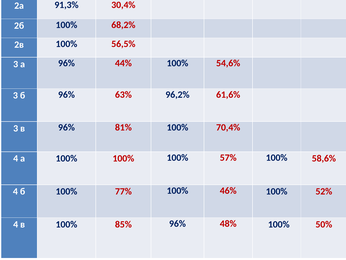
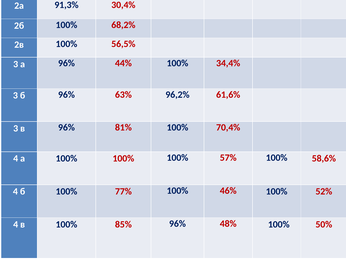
54,6%: 54,6% -> 34,4%
